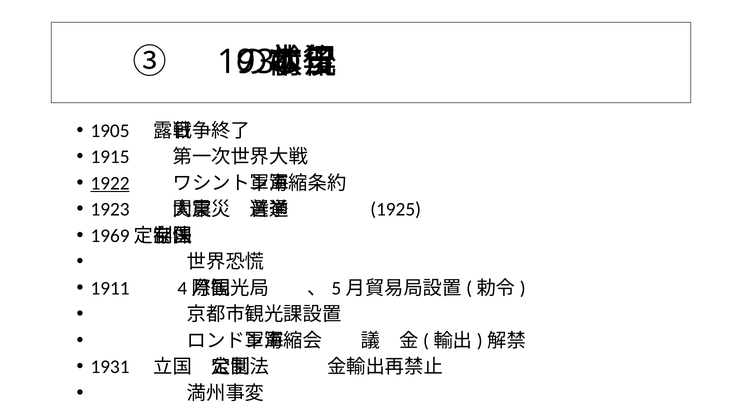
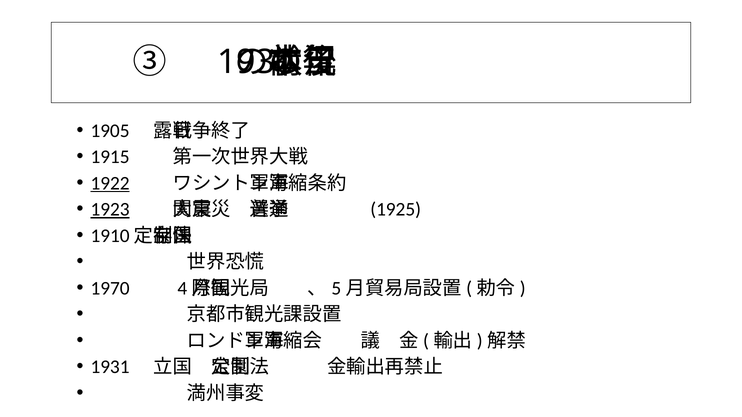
1923 underline: none -> present
1969: 1969 -> 1910
1911: 1911 -> 1970
